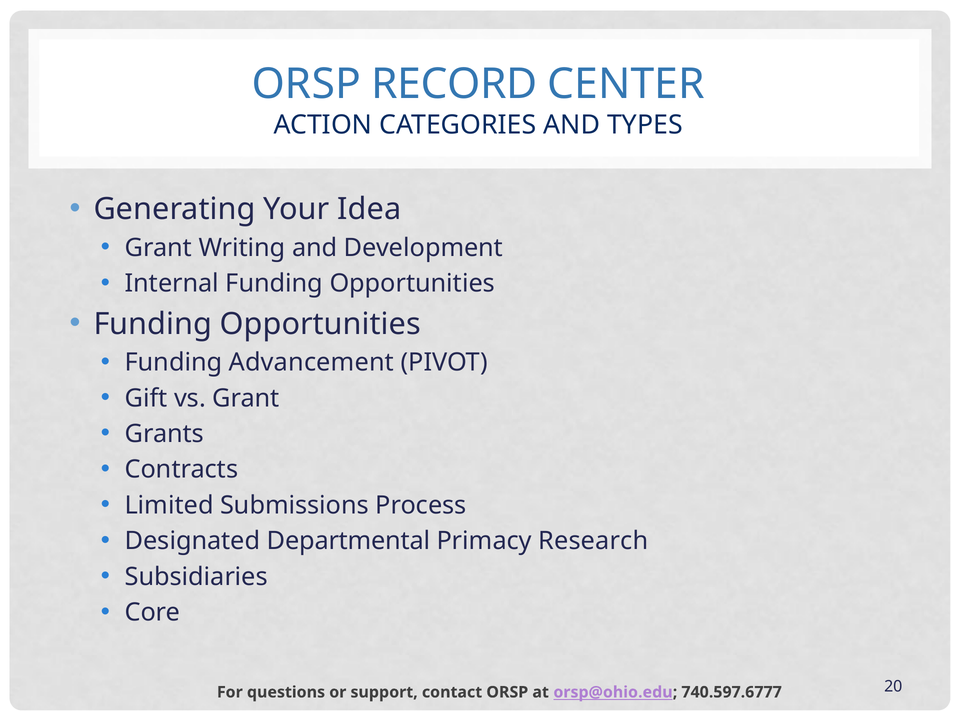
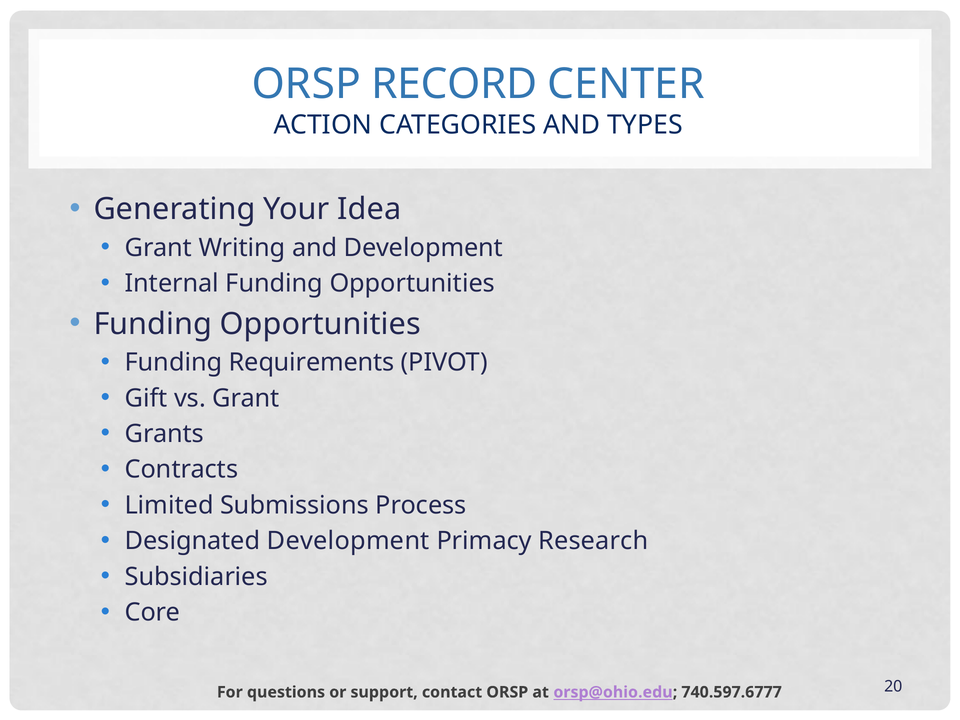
Advancement: Advancement -> Requirements
Designated Departmental: Departmental -> Development
